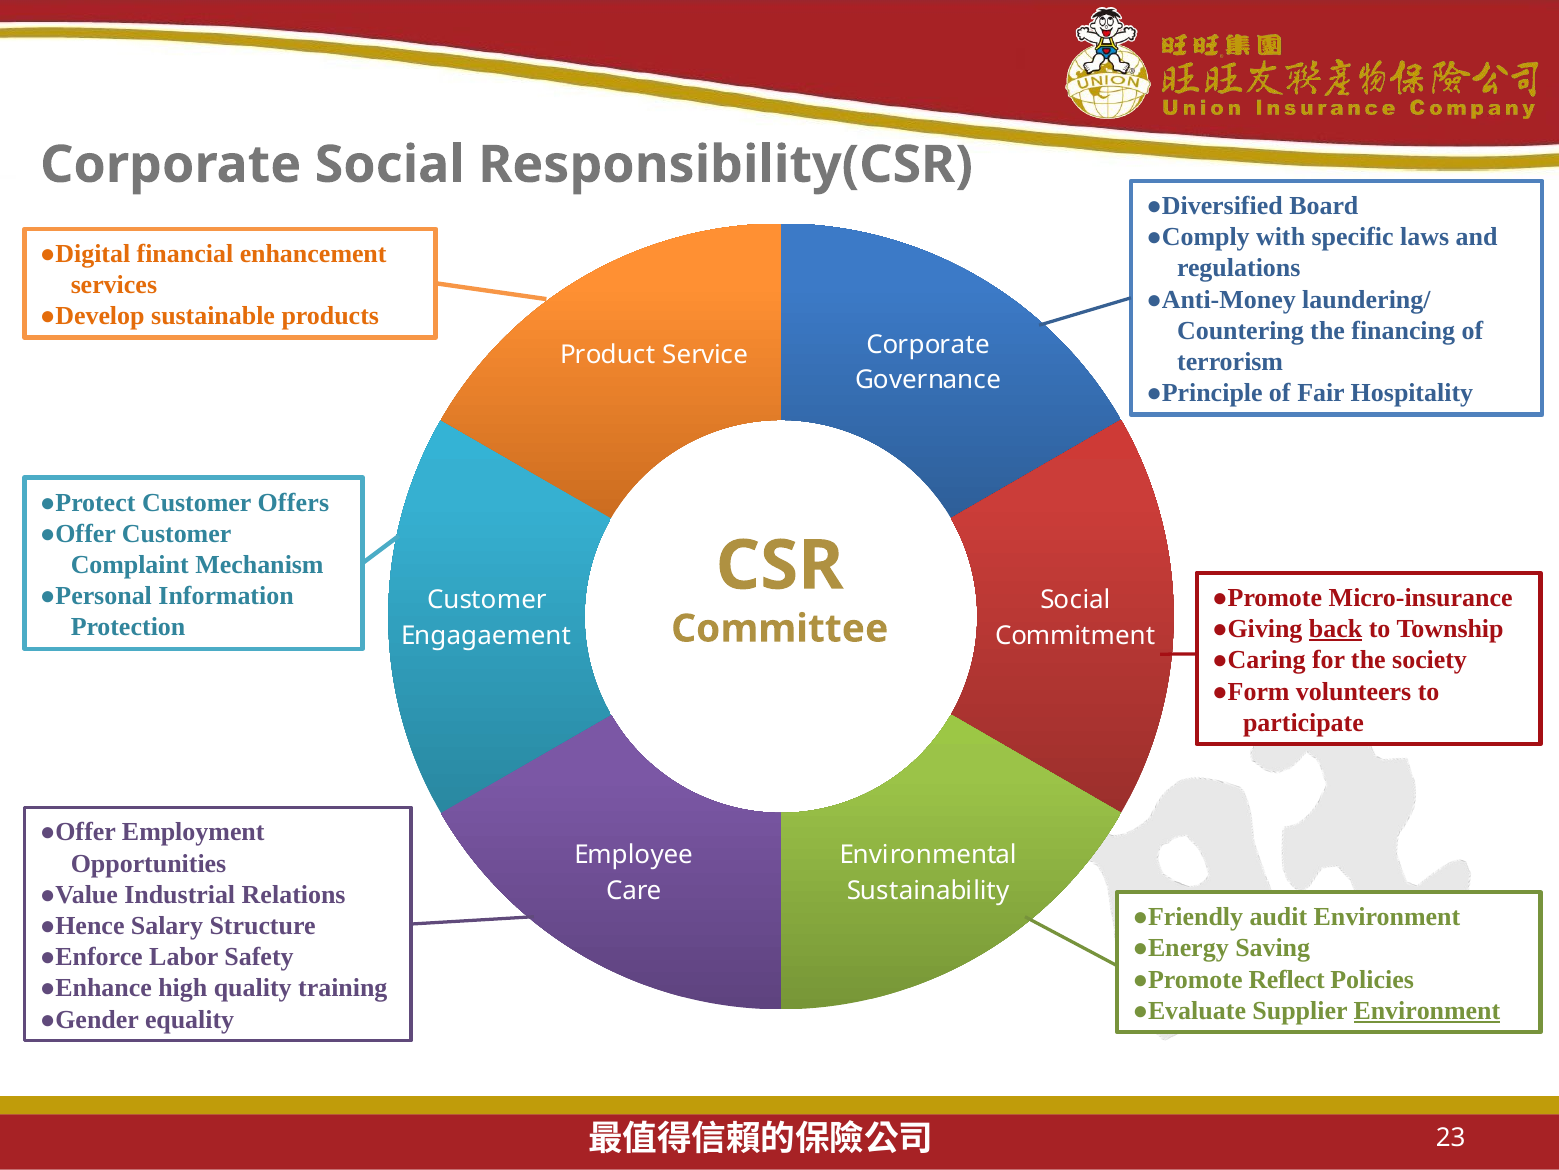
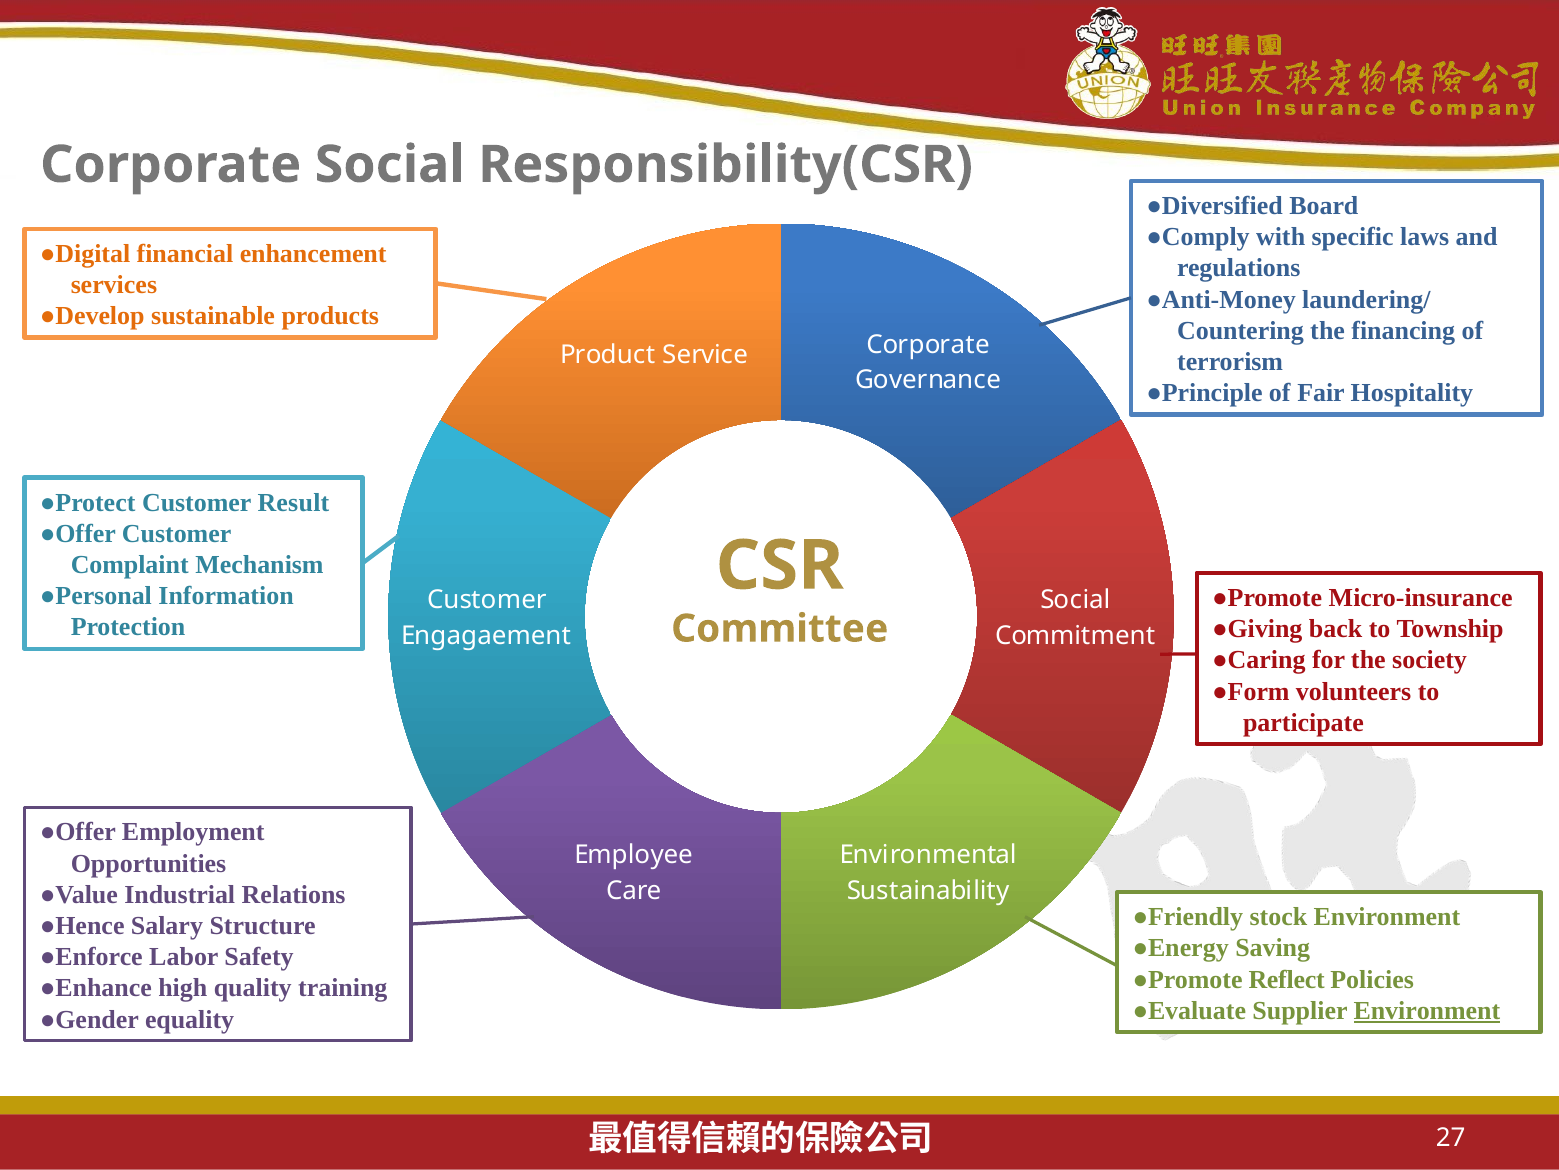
Offers: Offers -> Result
back underline: present -> none
audit: audit -> stock
23: 23 -> 27
